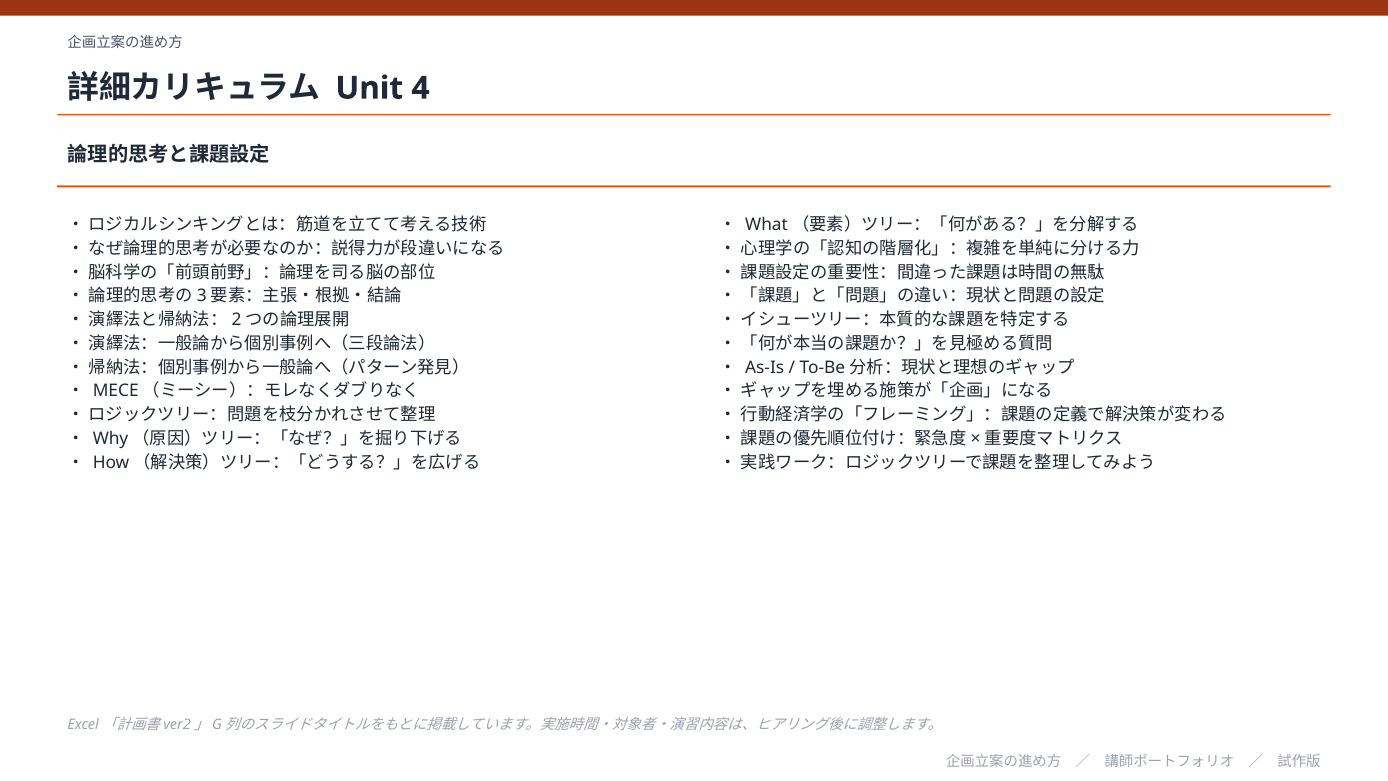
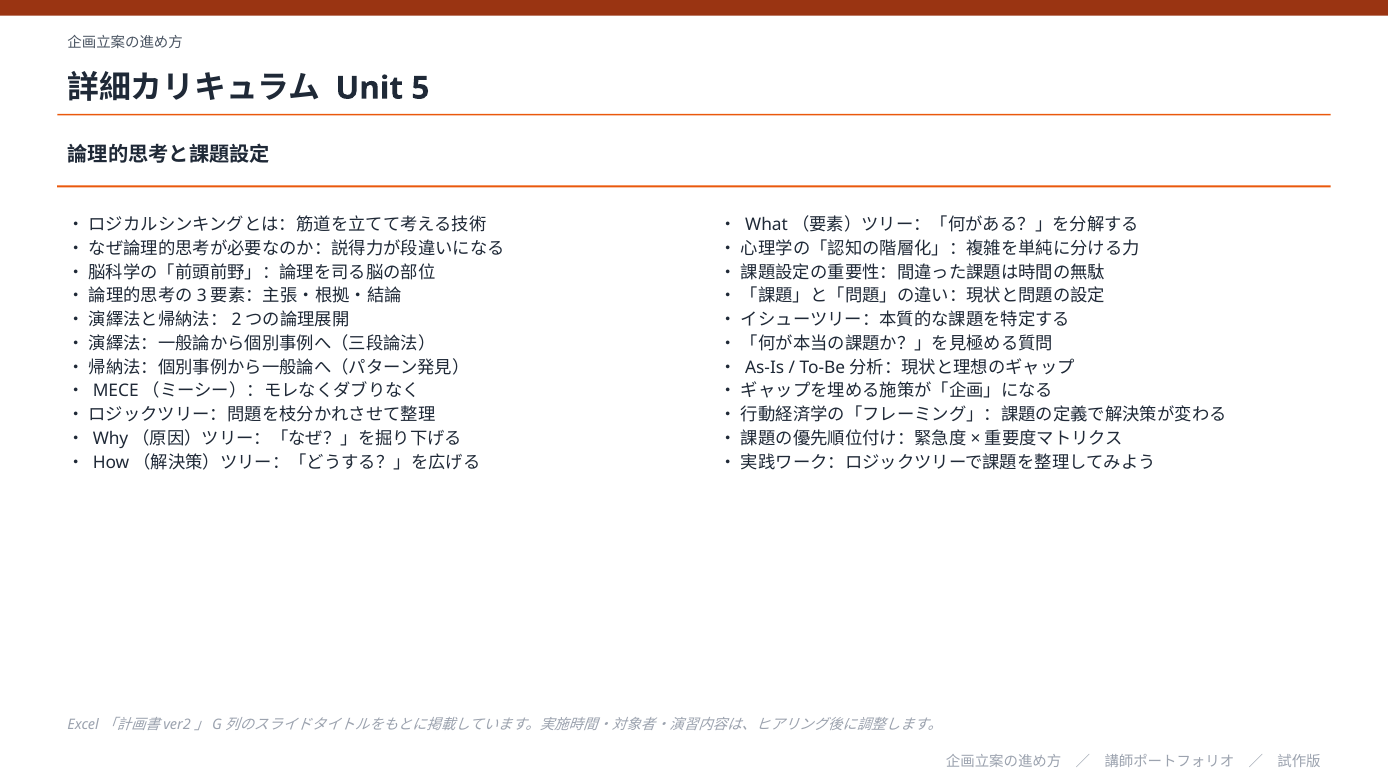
4: 4 -> 5
